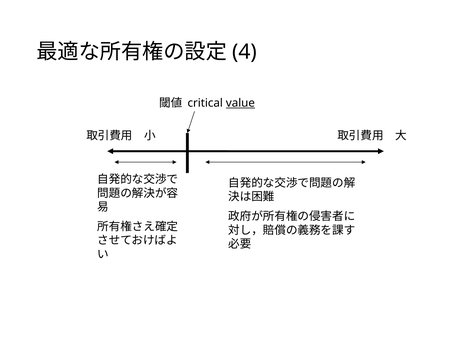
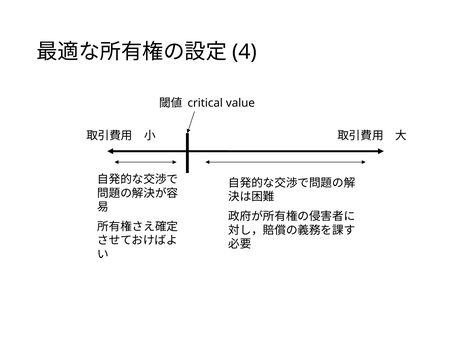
value underline: present -> none
